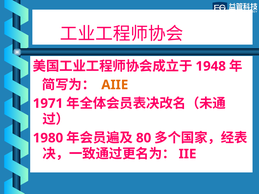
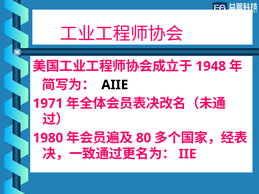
AIIE colour: orange -> black
